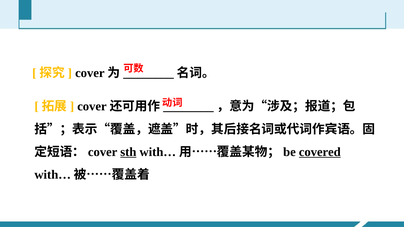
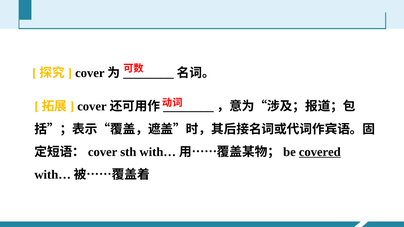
sth underline: present -> none
